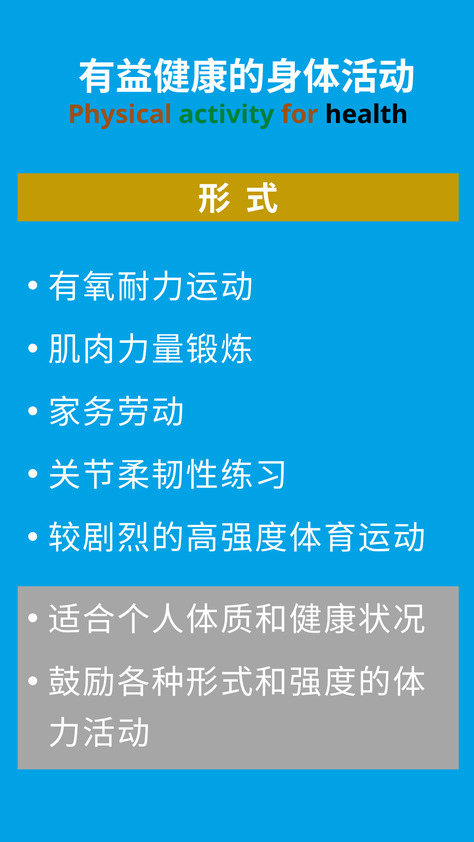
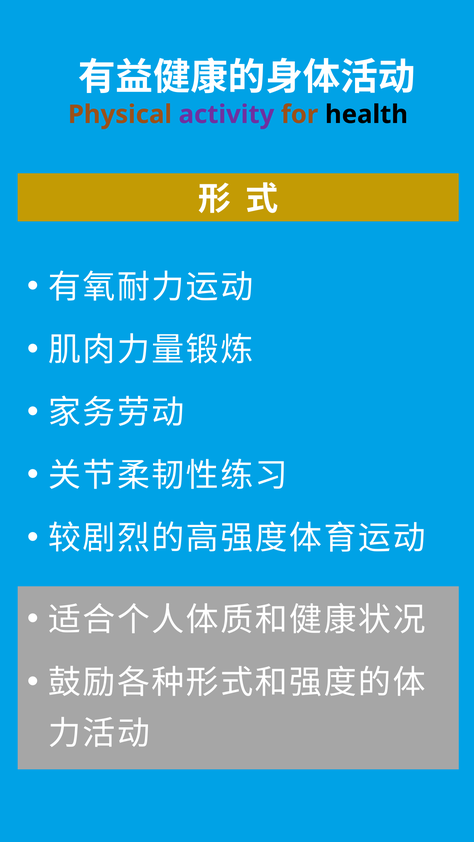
activity colour: green -> purple
